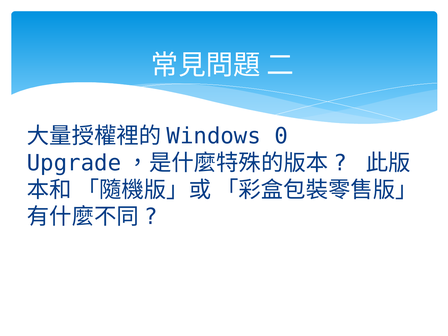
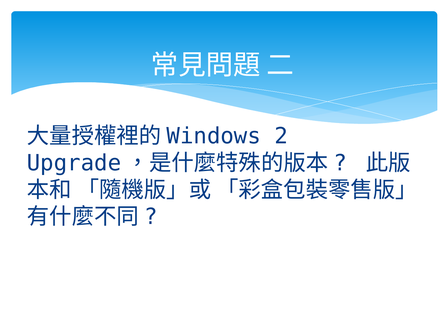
0: 0 -> 2
